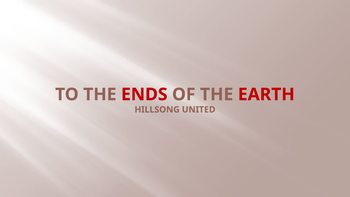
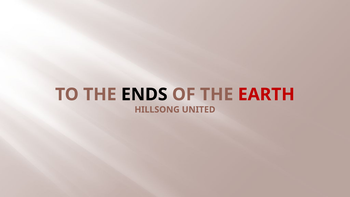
ENDS colour: red -> black
